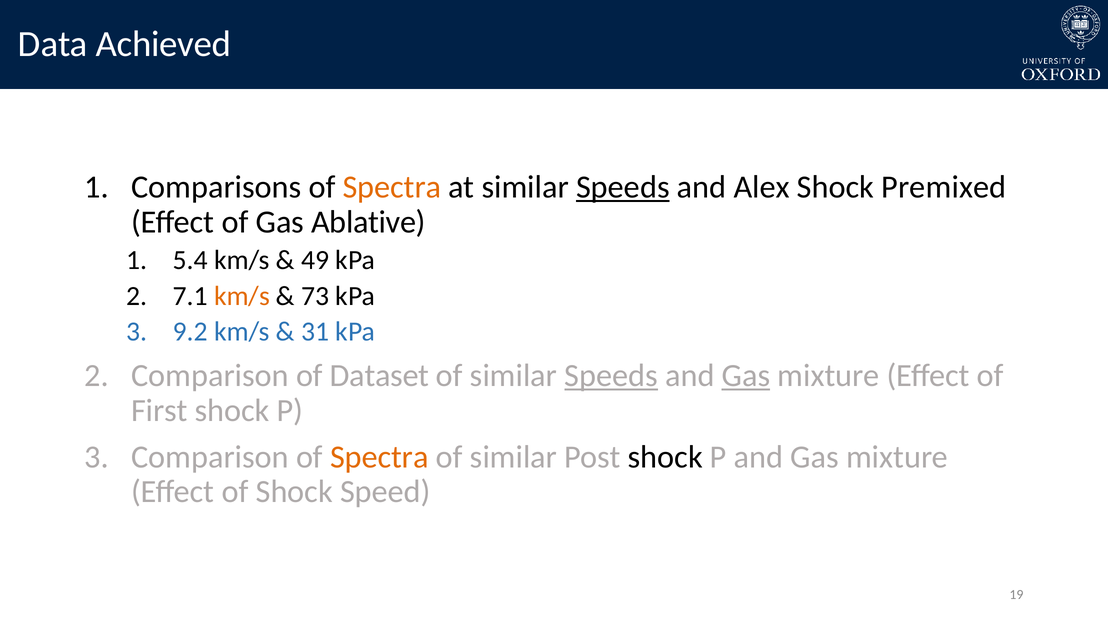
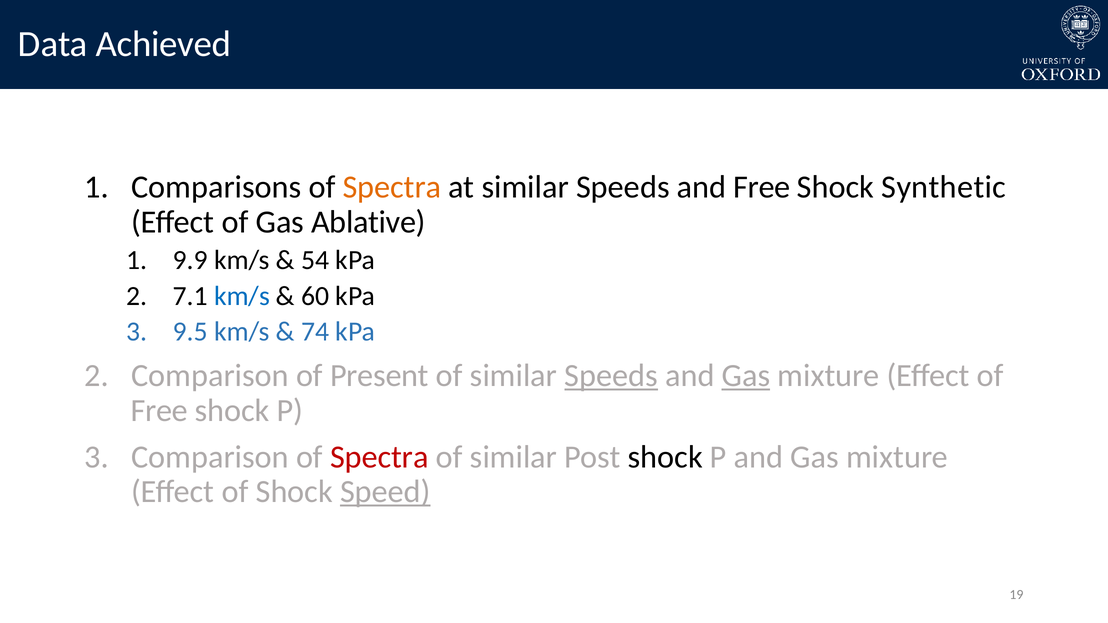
Speeds at (623, 187) underline: present -> none
and Alex: Alex -> Free
Premixed: Premixed -> Synthetic
5.4: 5.4 -> 9.9
49: 49 -> 54
km/s at (242, 296) colour: orange -> blue
73: 73 -> 60
9.2: 9.2 -> 9.5
31: 31 -> 74
Dataset: Dataset -> Present
First at (159, 411): First -> Free
Spectra at (379, 457) colour: orange -> red
Speed underline: none -> present
